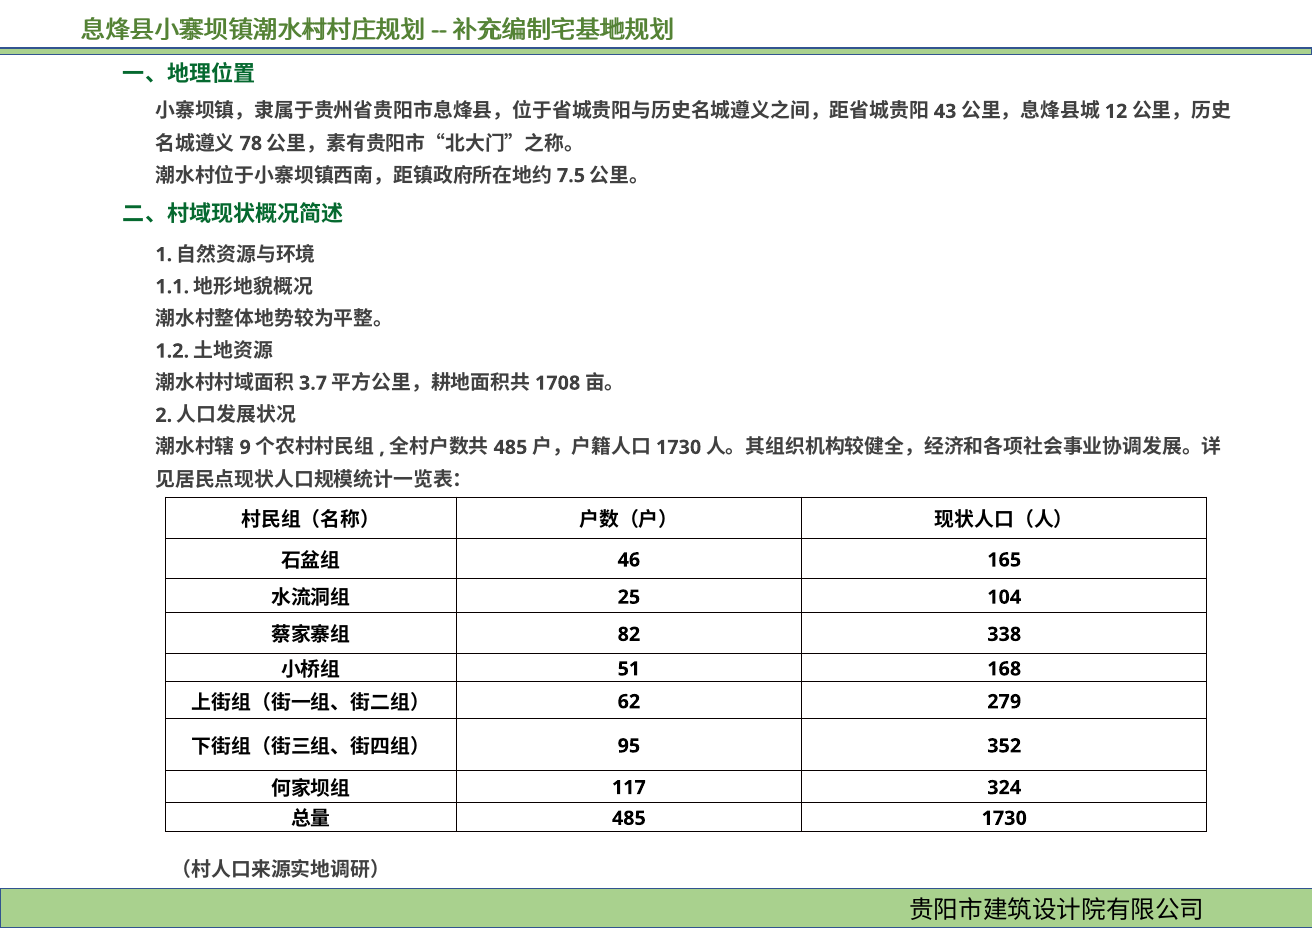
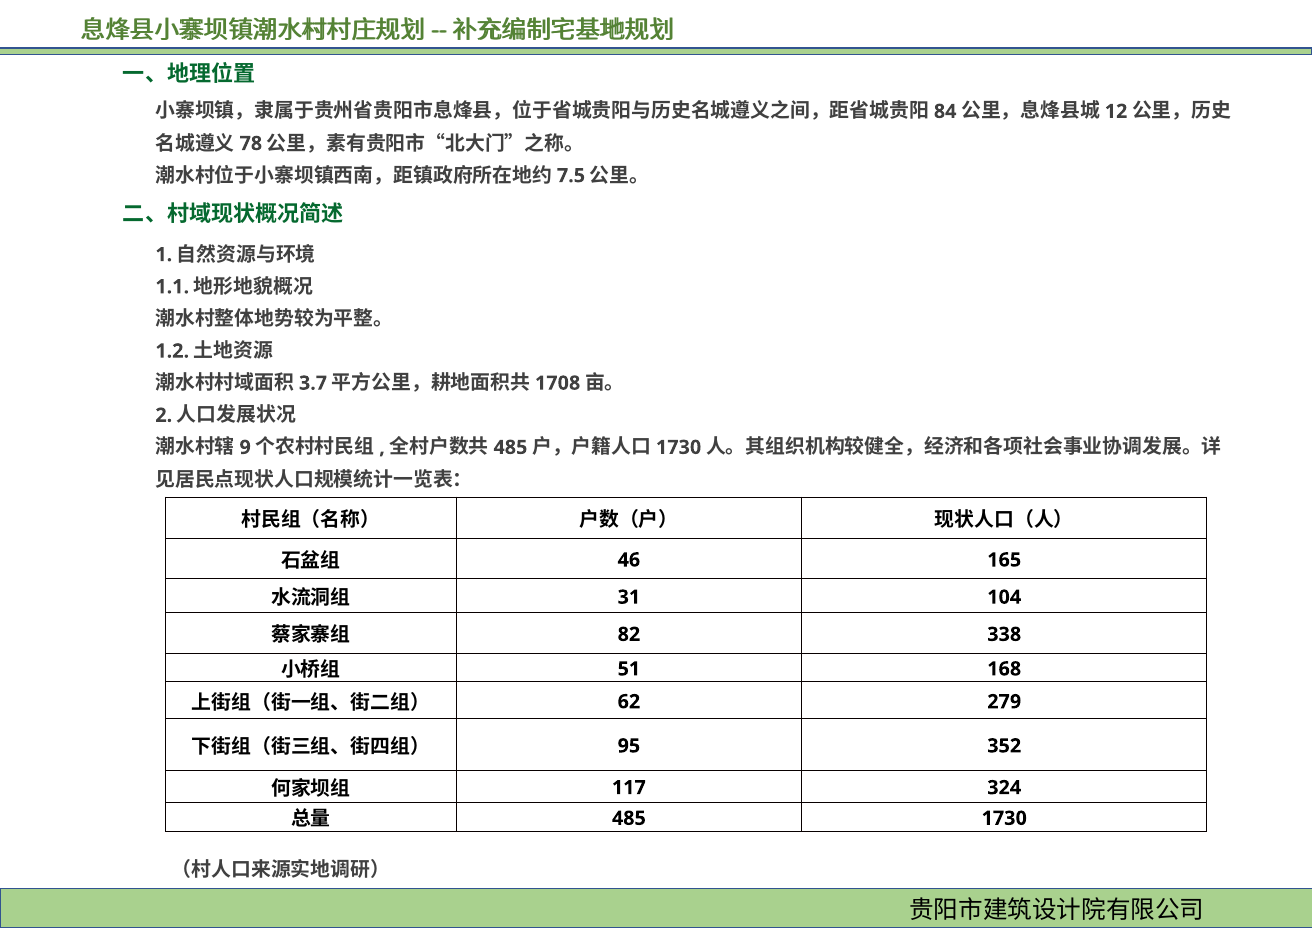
43: 43 -> 84
25: 25 -> 31
